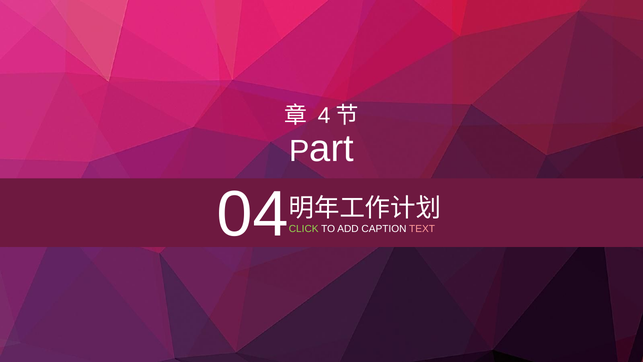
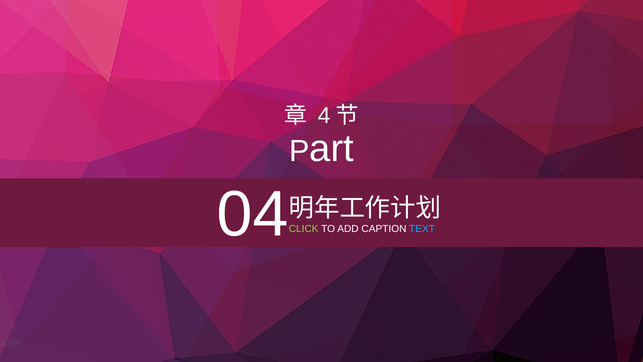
TEXT colour: pink -> light blue
